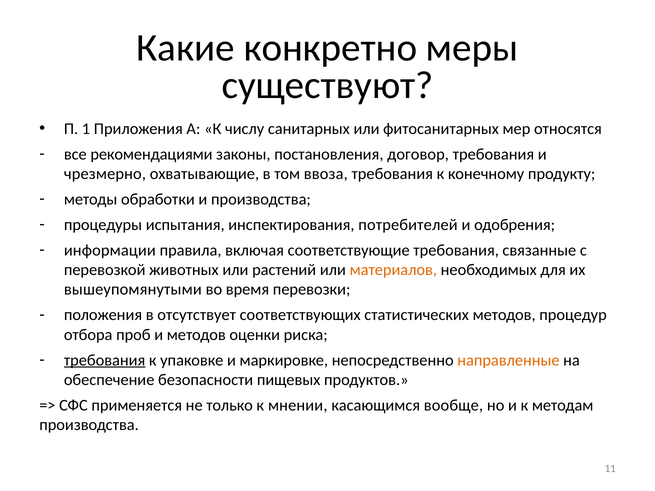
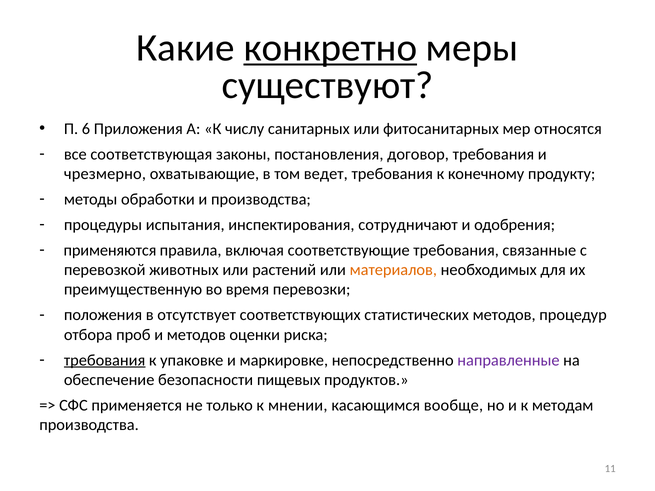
конкретно underline: none -> present
1: 1 -> 6
рекомендациями: рекомендациями -> соответствующая
ввоза: ввоза -> ведет
потребителей: потребителей -> сотрудничают
информации: информации -> применяются
вышеупомянутыми: вышеупомянутыми -> преимущественную
направленные colour: orange -> purple
